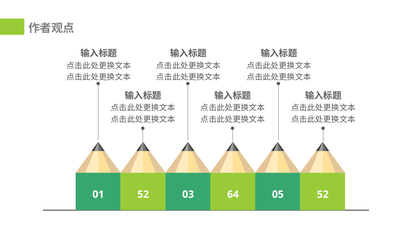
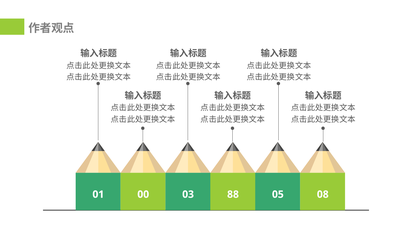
01 52: 52 -> 00
64: 64 -> 88
05 52: 52 -> 08
